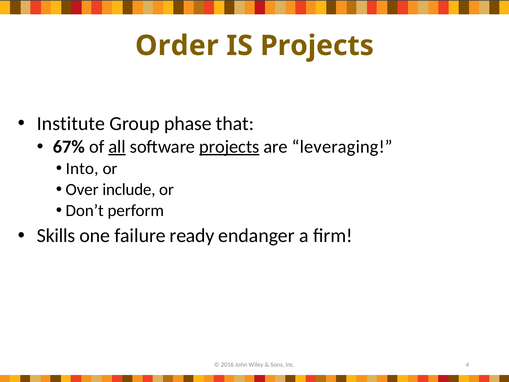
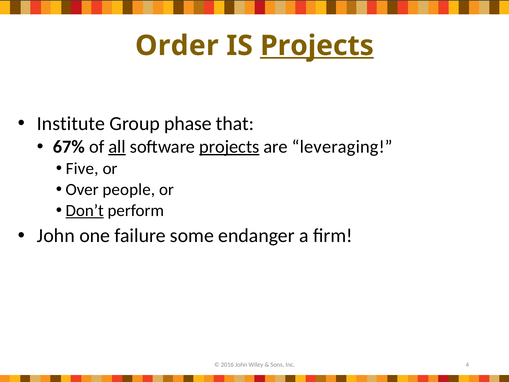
Projects at (317, 46) underline: none -> present
Into: Into -> Five
include: include -> people
Don’t underline: none -> present
Skills at (56, 235): Skills -> John
ready: ready -> some
